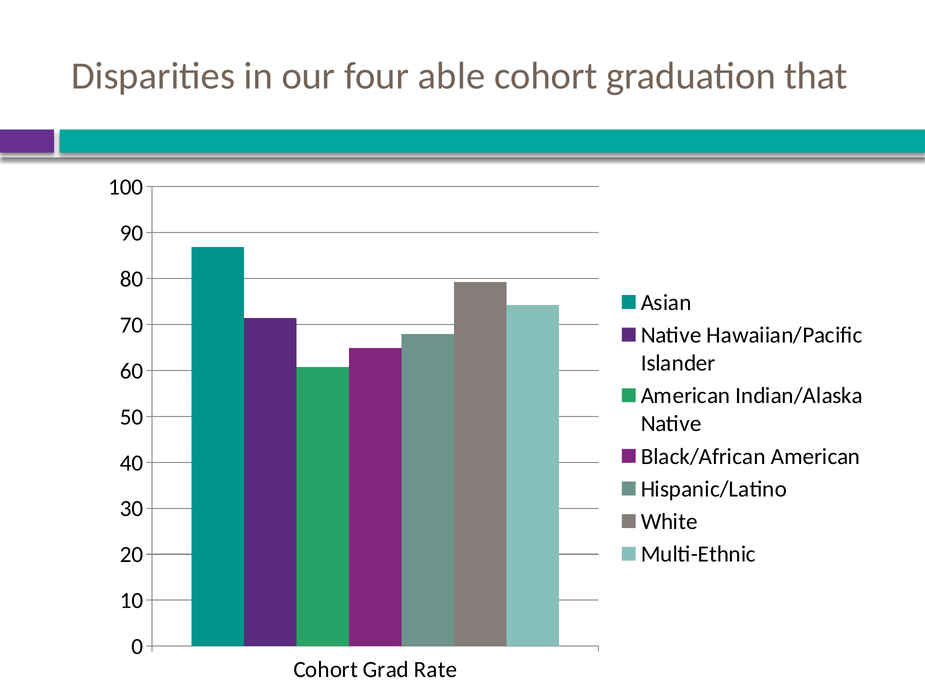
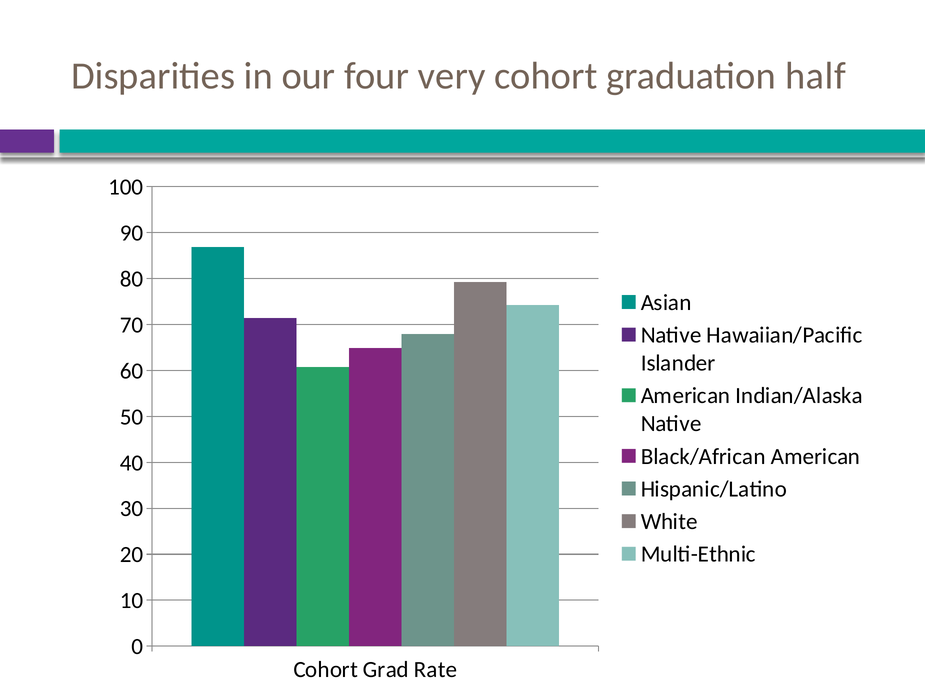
able: able -> very
that: that -> half
